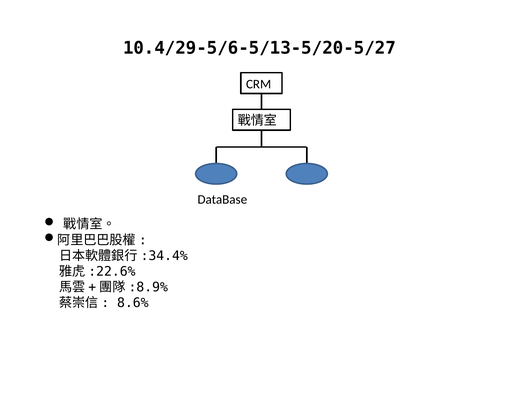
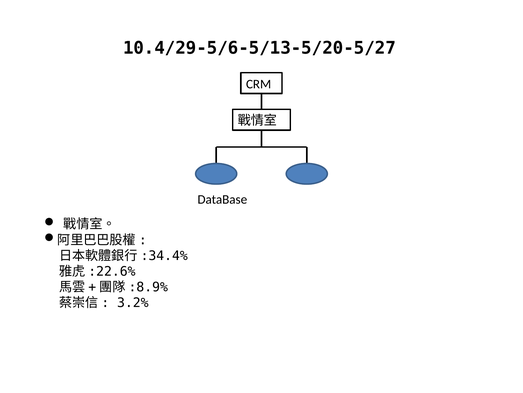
8.6%: 8.6% -> 3.2%
